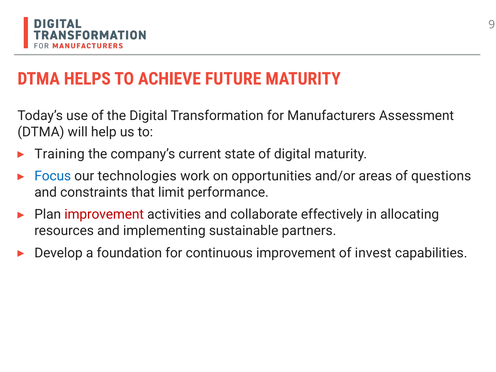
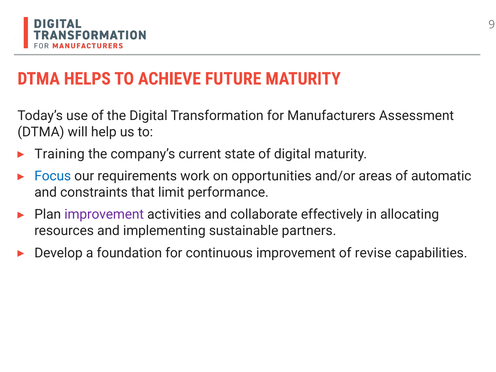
technologies: technologies -> requirements
questions: questions -> automatic
improvement at (104, 214) colour: red -> purple
invest: invest -> revise
